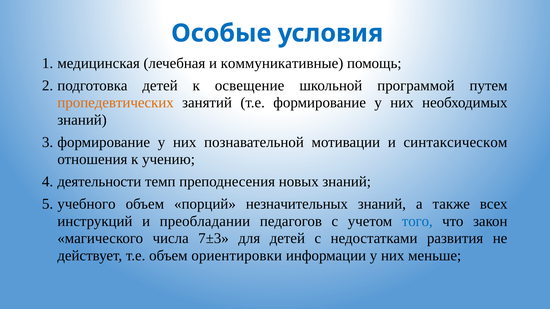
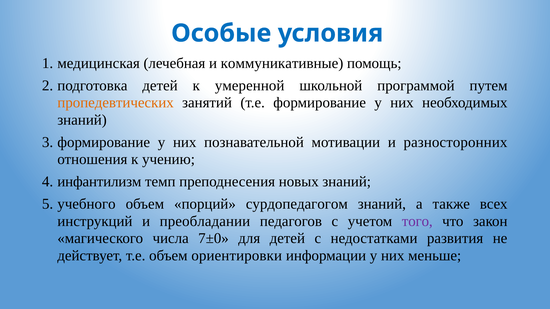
освещение: освещение -> умеренной
синтаксическом: синтаксическом -> разносторонних
деятельности: деятельности -> инфантилизм
незначительных: незначительных -> сурдопедагогом
того colour: blue -> purple
7±3: 7±3 -> 7±0
